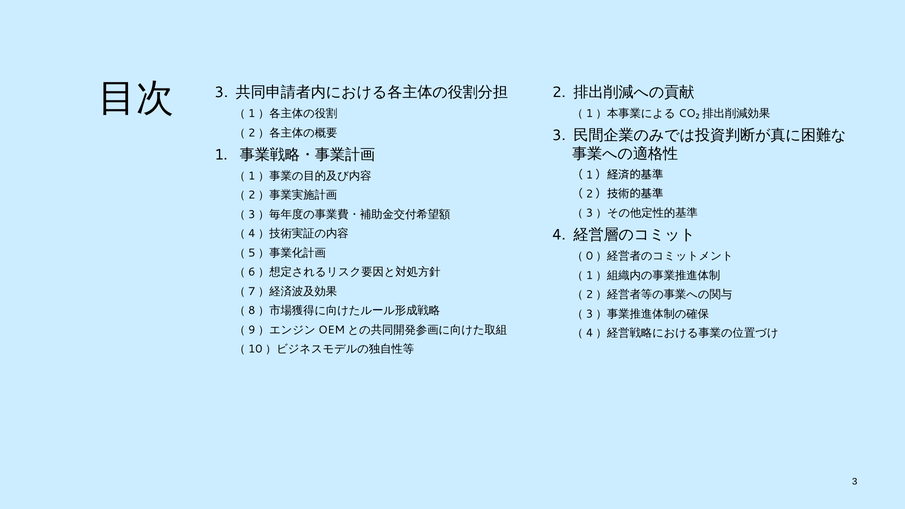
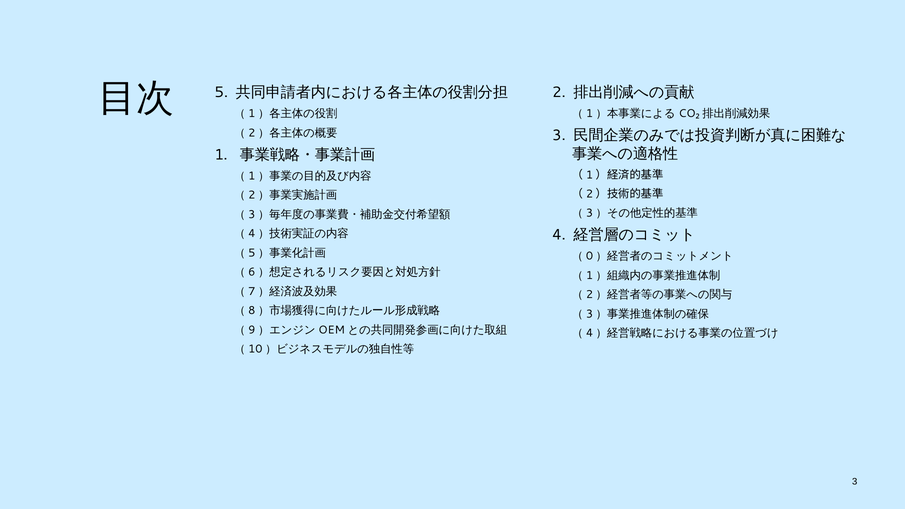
3 at (221, 92): 3 -> 5
